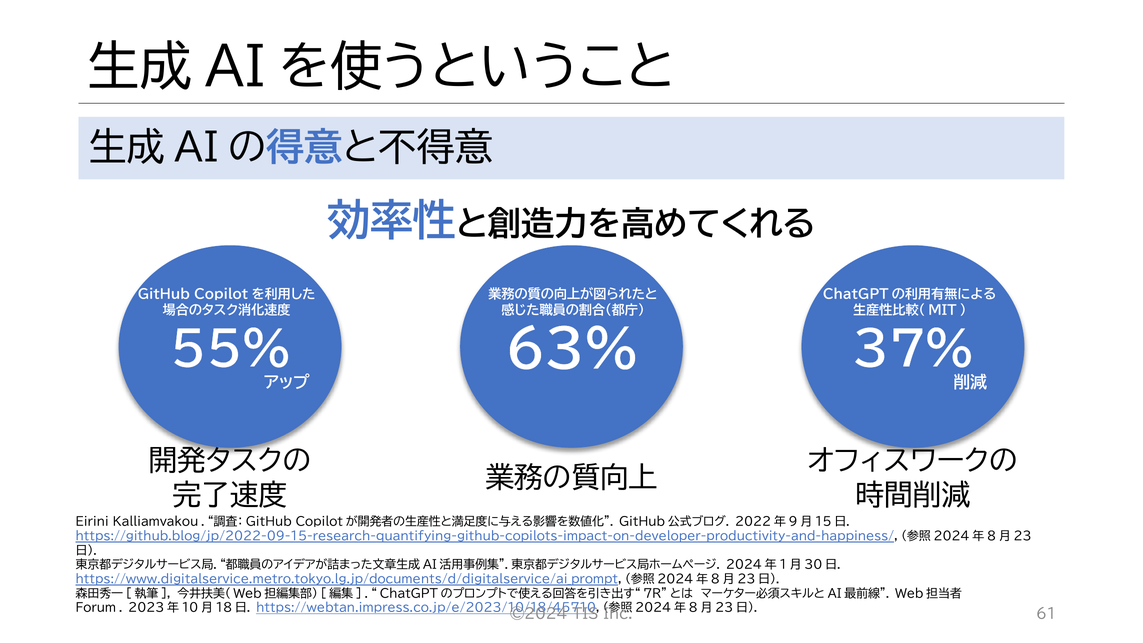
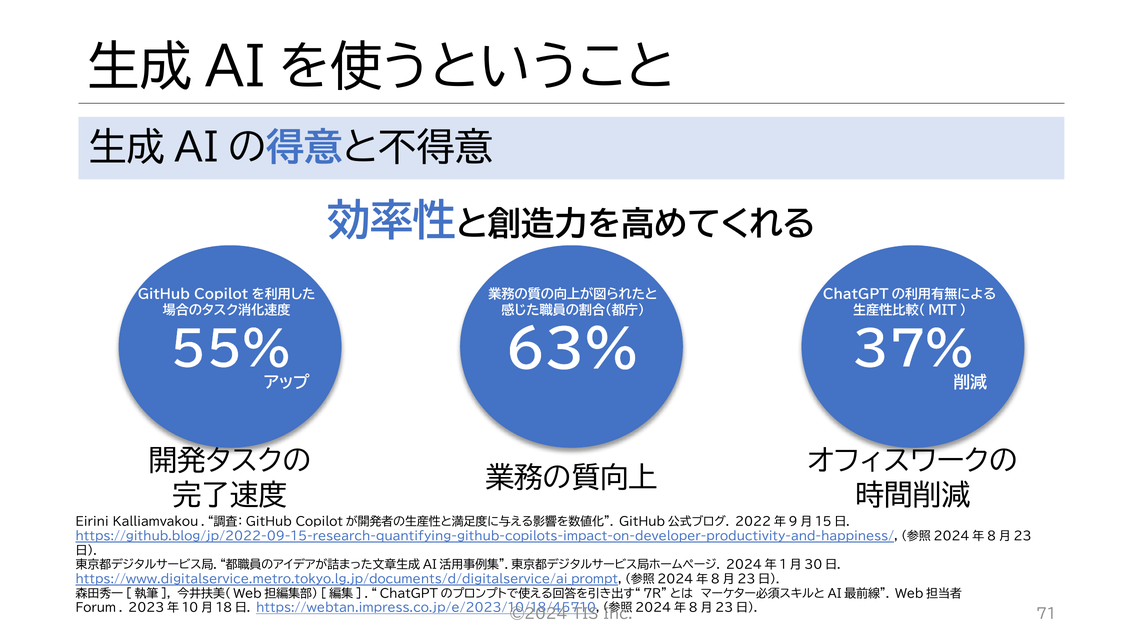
61: 61 -> 71
